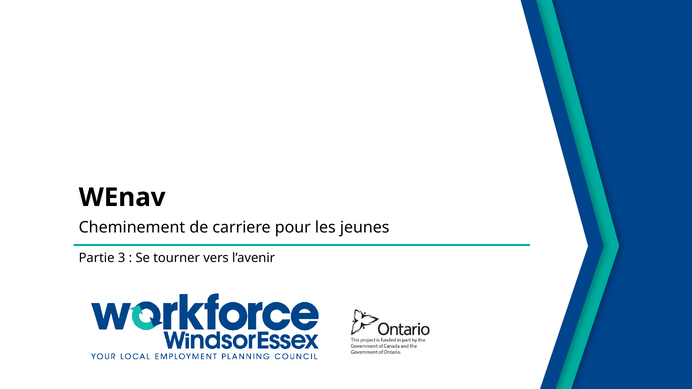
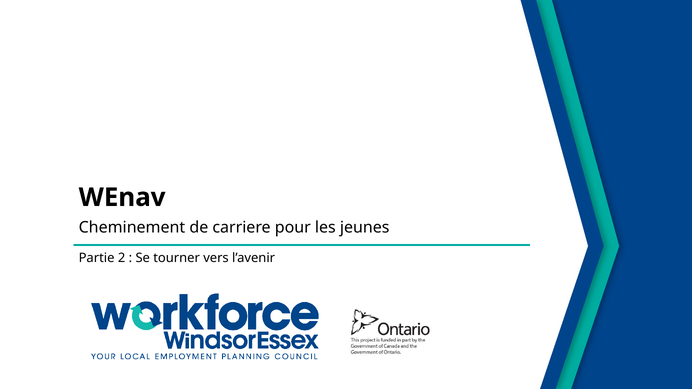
3: 3 -> 2
